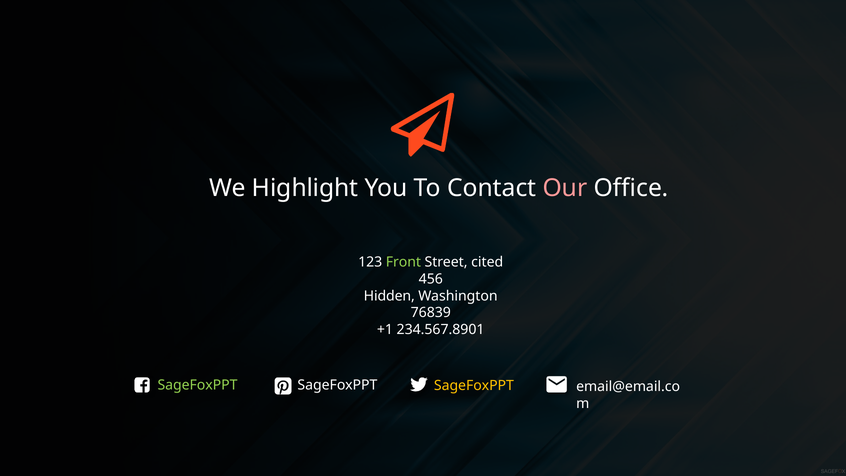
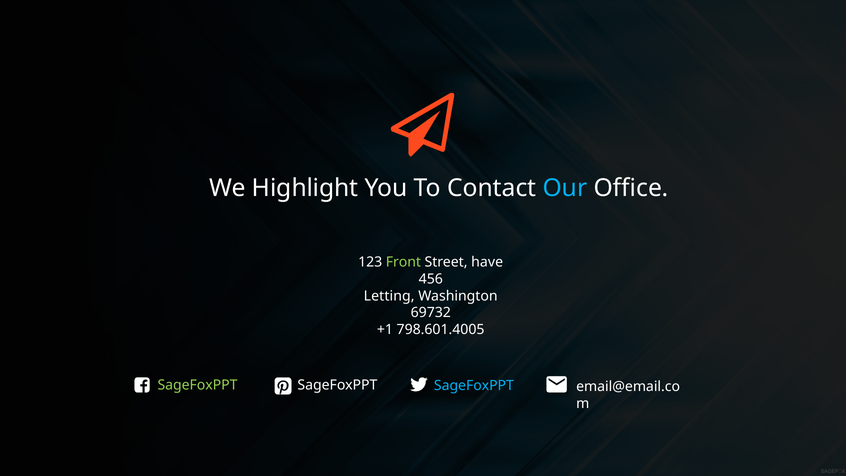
Our colour: pink -> light blue
cited: cited -> have
Hidden: Hidden -> Letting
76839: 76839 -> 69732
234.567.8901: 234.567.8901 -> 798.601.4005
SageFoxPPT at (474, 386) colour: yellow -> light blue
